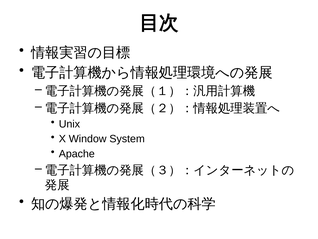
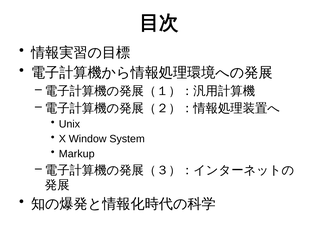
Apache: Apache -> Markup
